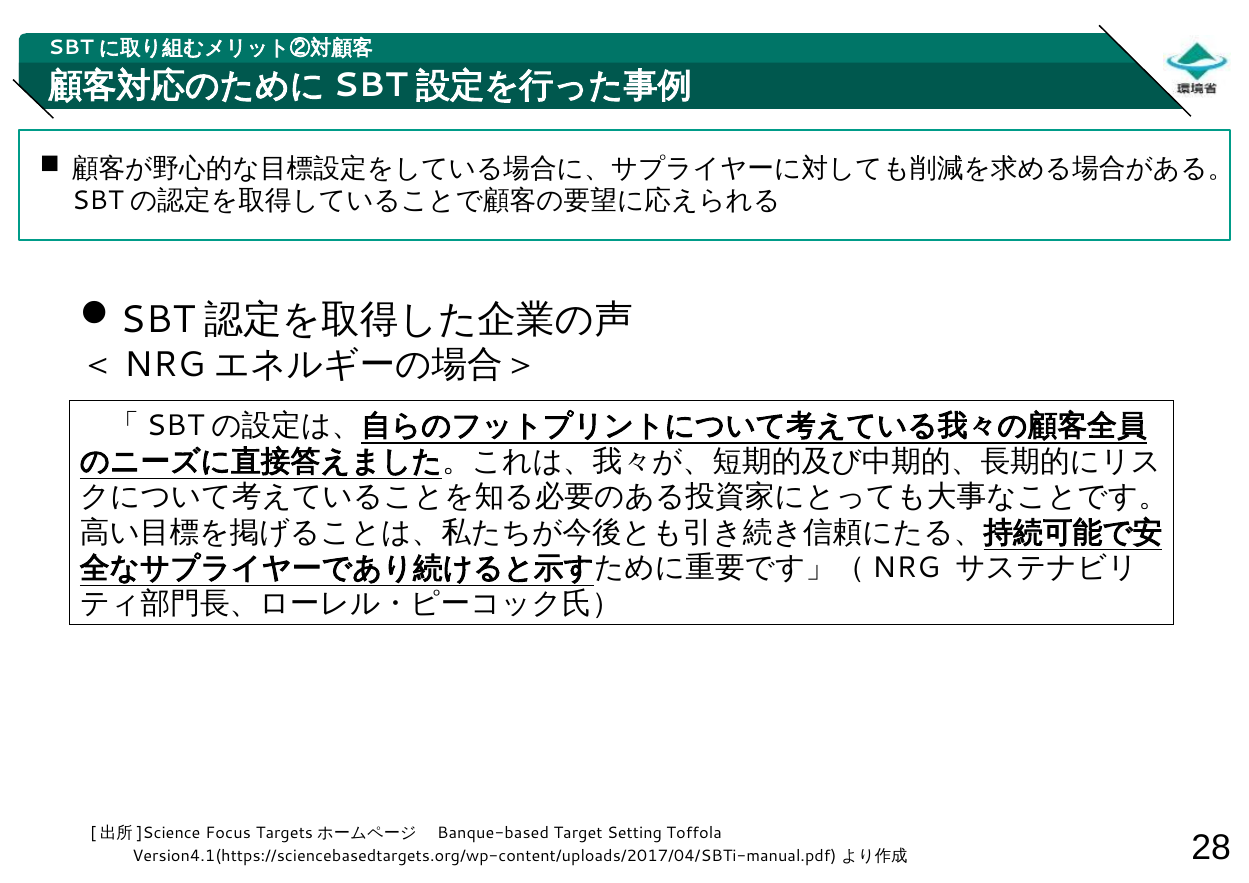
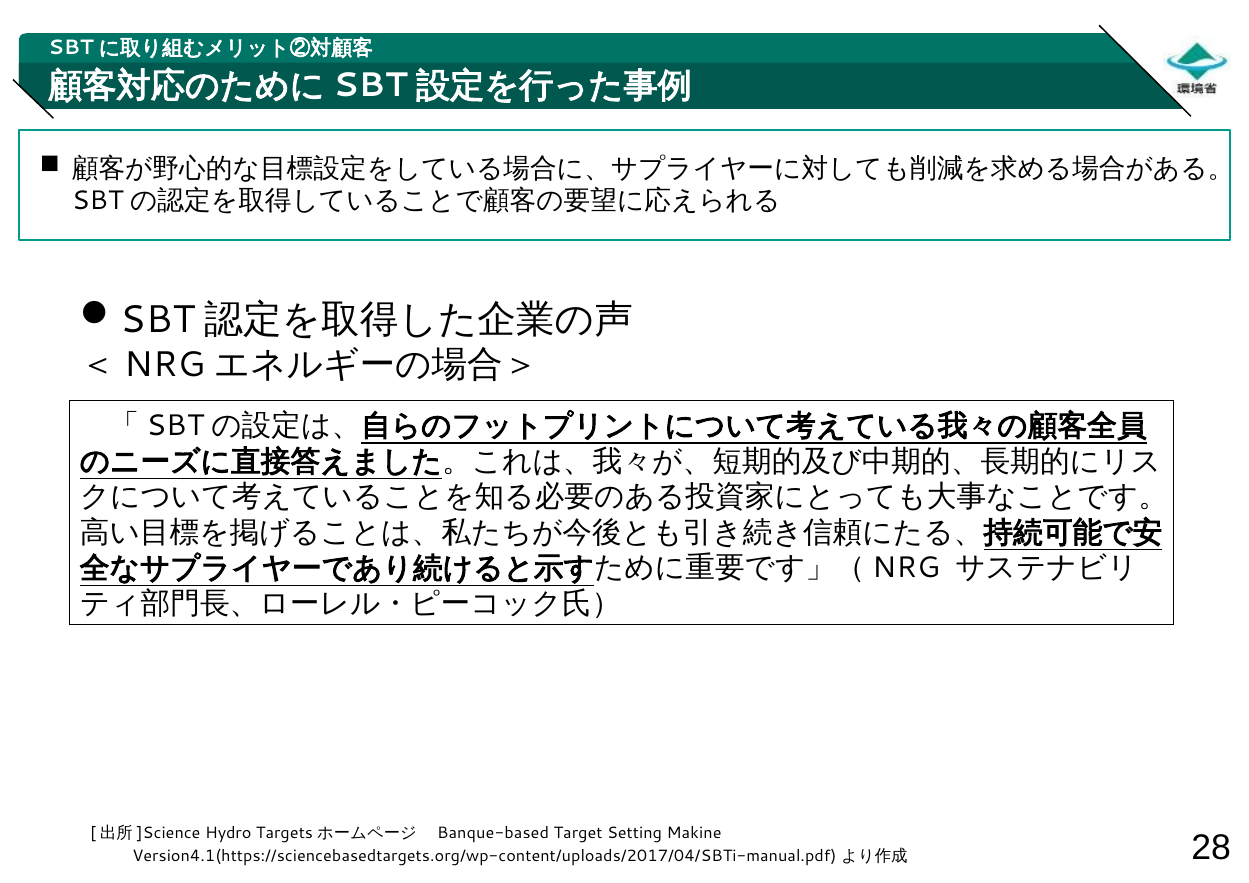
Focus: Focus -> Hydro
Toffola: Toffola -> Makine
